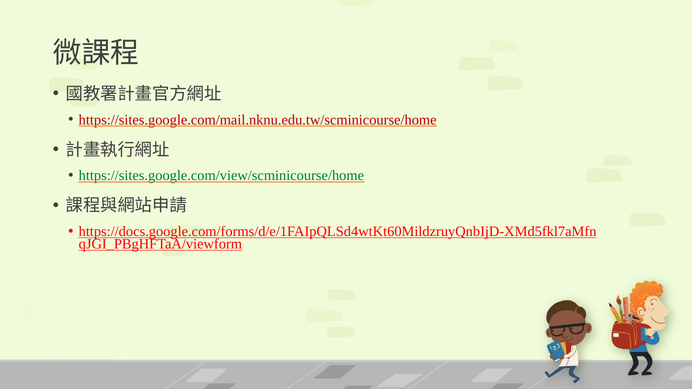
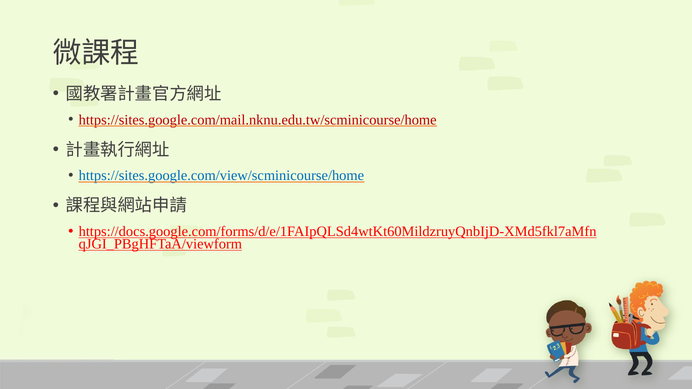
https://sites.google.com/view/scminicourse/home colour: green -> blue
